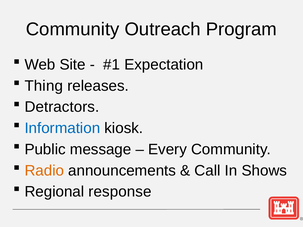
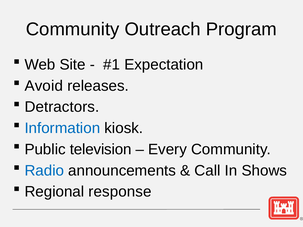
Thing: Thing -> Avoid
message: message -> television
Radio colour: orange -> blue
